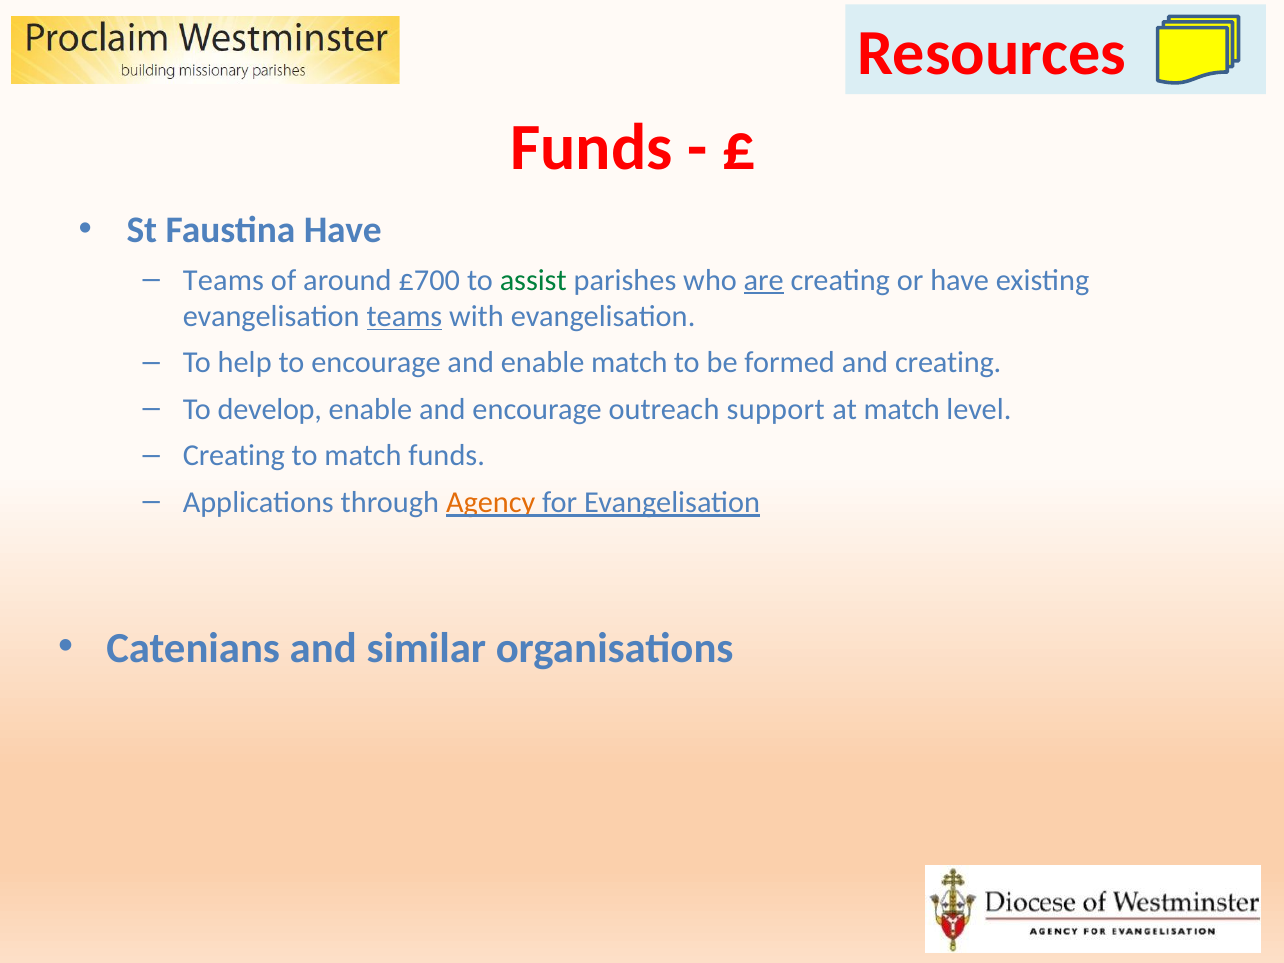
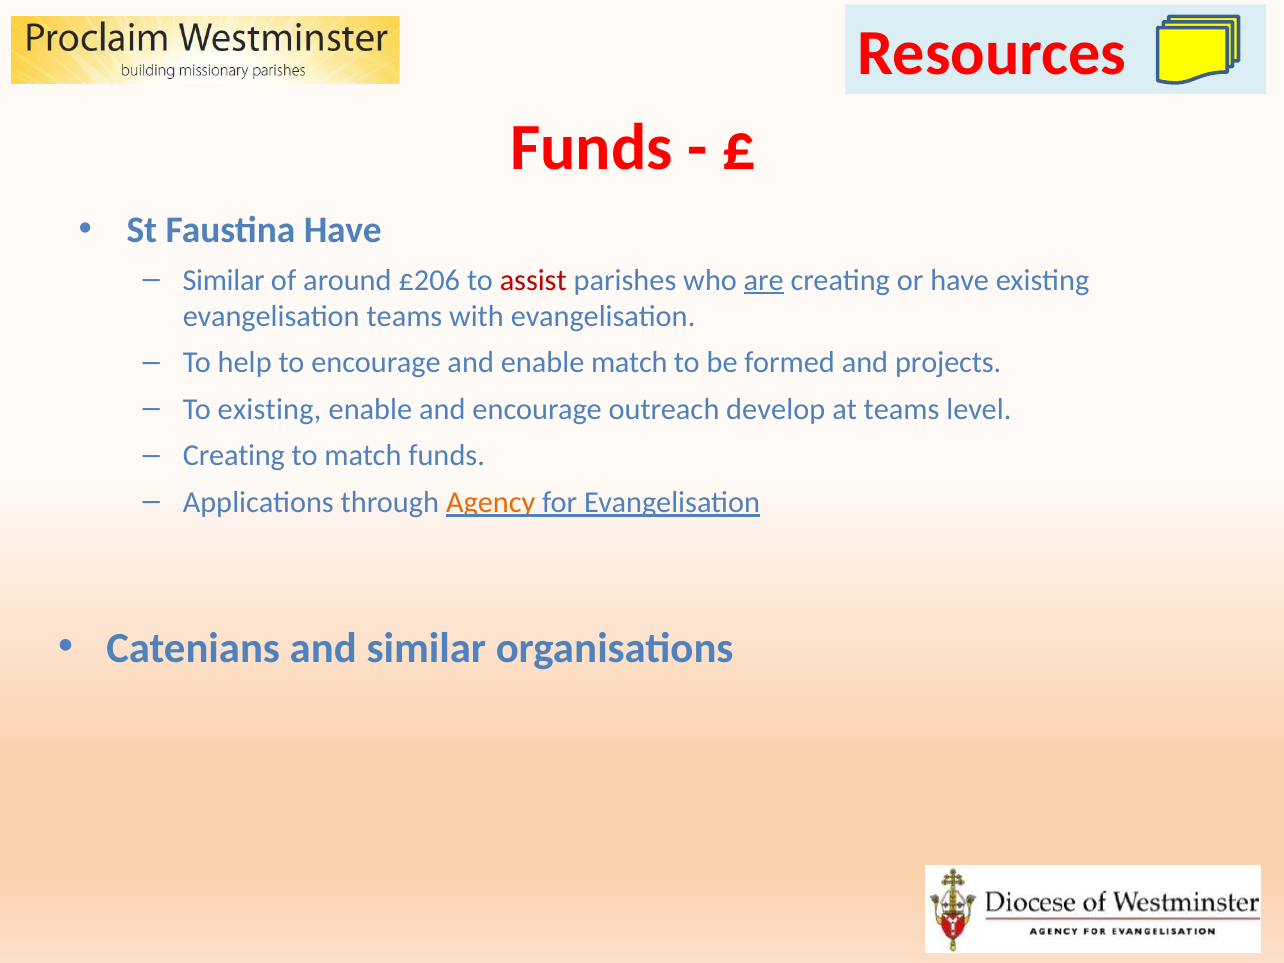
Teams at (223, 280): Teams -> Similar
£700: £700 -> £206
assist colour: green -> red
teams at (404, 316) underline: present -> none
and creating: creating -> projects
To develop: develop -> existing
support: support -> develop
at match: match -> teams
